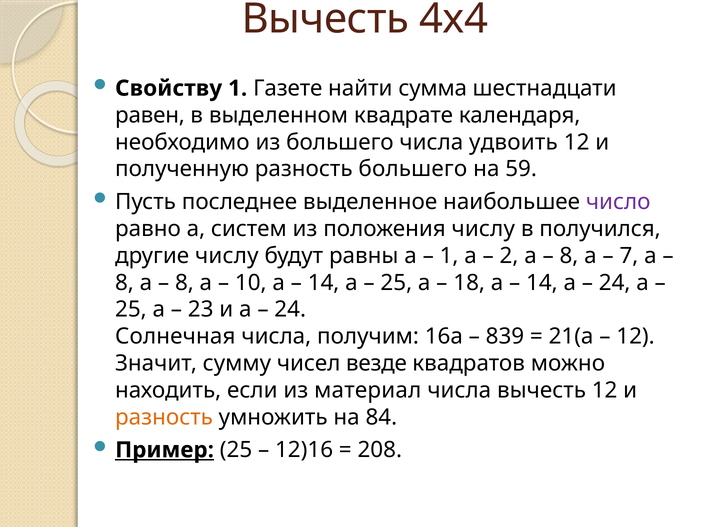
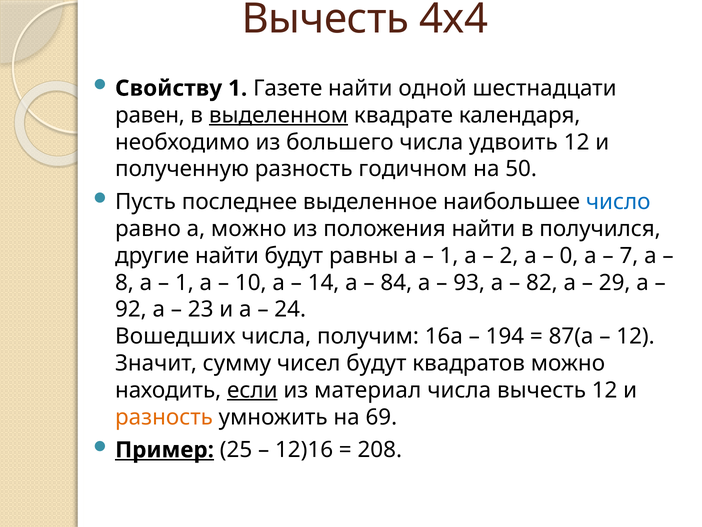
сумма: сумма -> одной
выделенном underline: none -> present
разность большего: большего -> годичном
59: 59 -> 50
число colour: purple -> blue
а систем: систем -> можно
положения числу: числу -> найти
другие числу: числу -> найти
8 at (569, 255): 8 -> 0
8 at (184, 282): 8 -> 1
25 at (396, 282): 25 -> 84
18: 18 -> 93
14 at (542, 282): 14 -> 82
24 at (615, 282): 24 -> 29
25 at (131, 309): 25 -> 92
Солнечная: Солнечная -> Вошедших
839: 839 -> 194
21(а: 21(а -> 87(а
чисел везде: везде -> будут
если underline: none -> present
84: 84 -> 69
